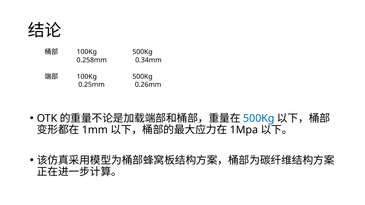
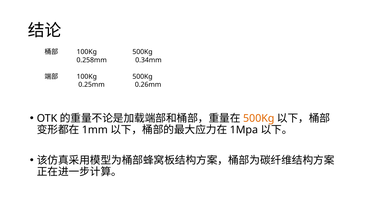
500Kg at (259, 119) colour: blue -> orange
